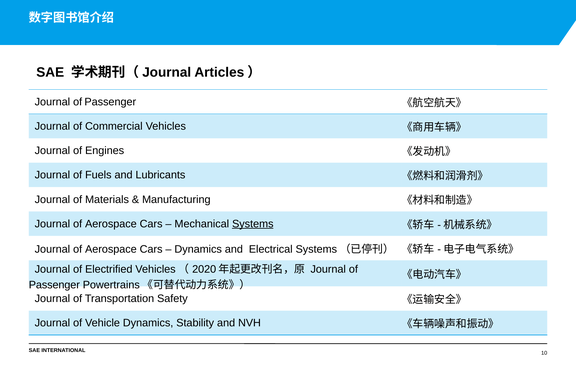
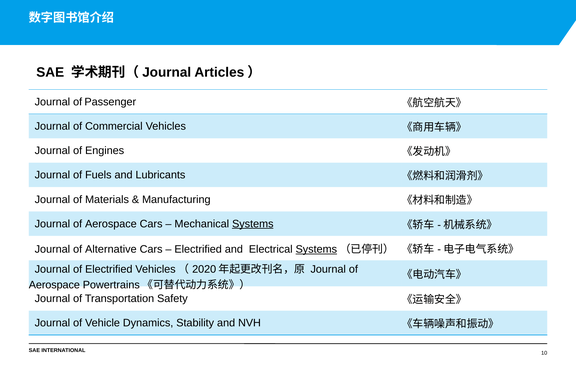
Aerospace at (111, 249): Aerospace -> Alternative
Dynamics at (198, 249): Dynamics -> Electrified
Systems at (316, 249) underline: none -> present
Passenger at (54, 285): Passenger -> Aerospace
